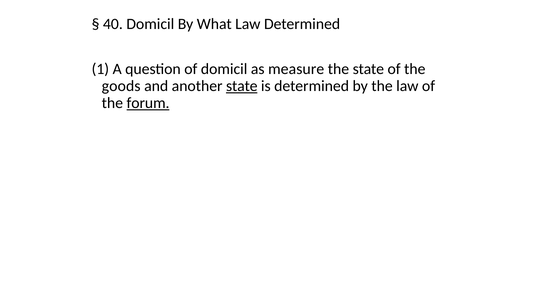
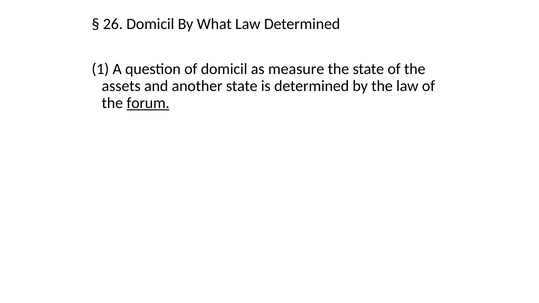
40: 40 -> 26
goods: goods -> assets
state at (242, 86) underline: present -> none
